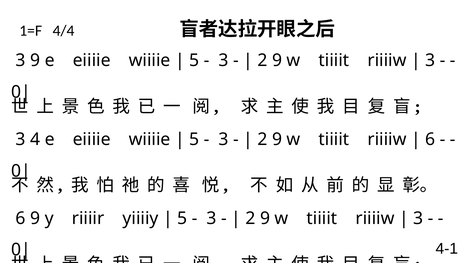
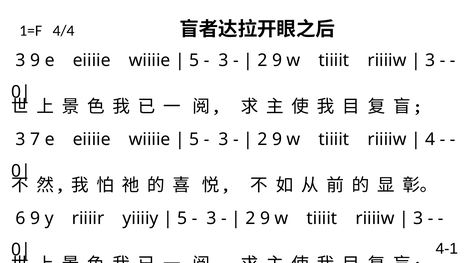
4: 4 -> 7
6 at (430, 139): 6 -> 4
